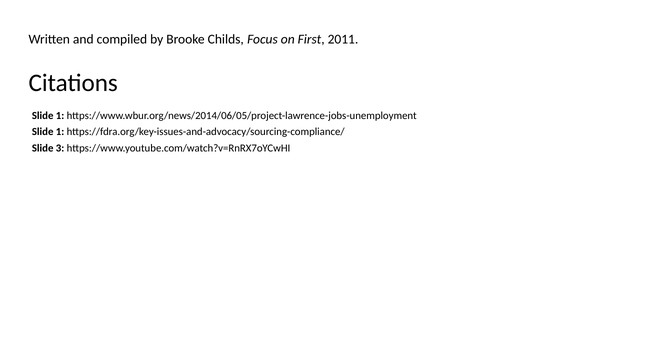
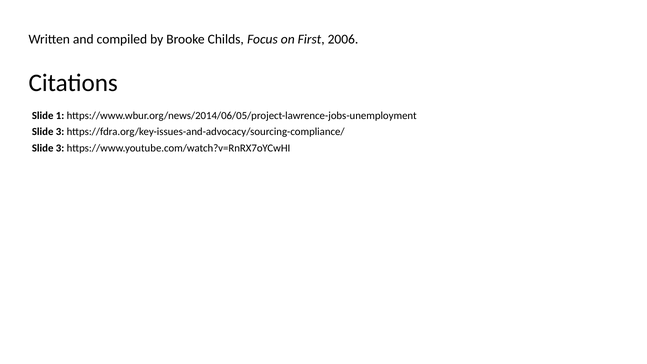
2011: 2011 -> 2006
1 at (60, 132): 1 -> 3
